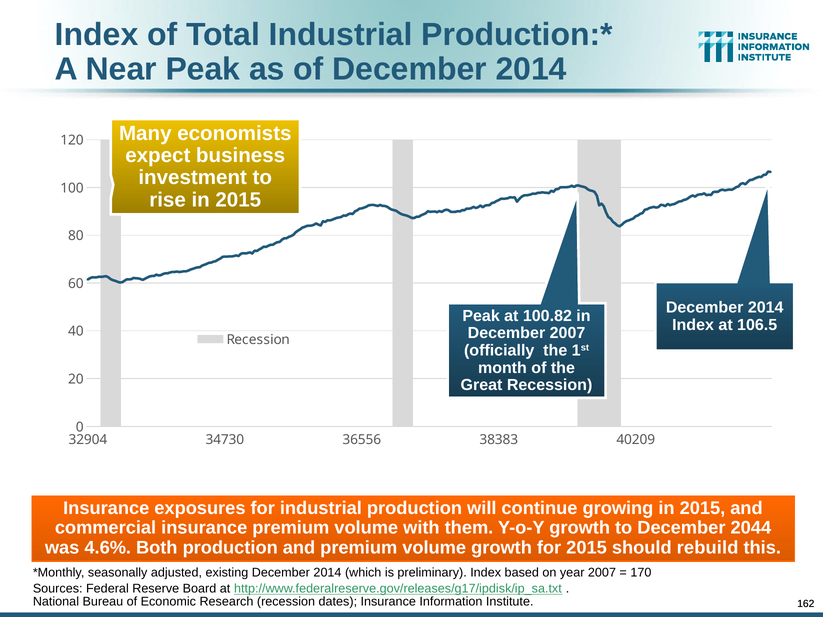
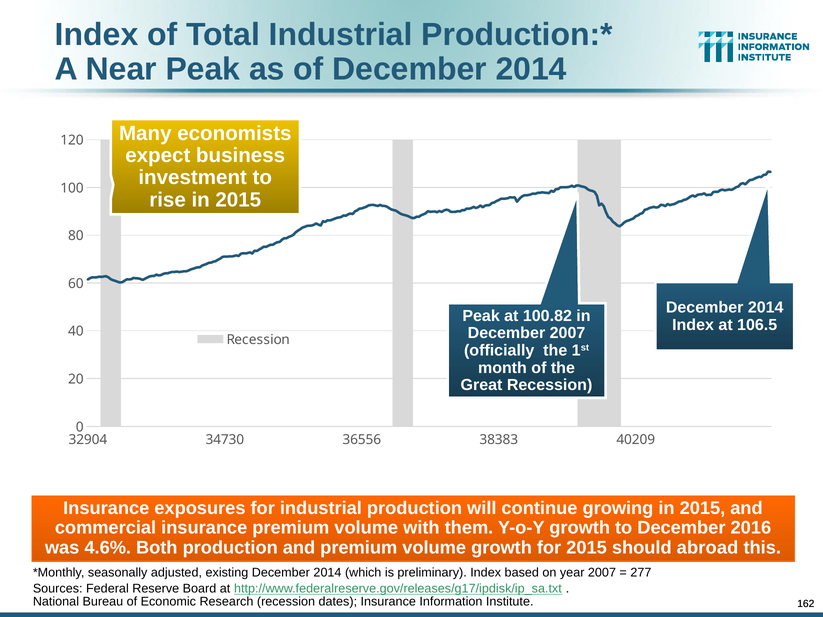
2044: 2044 -> 2016
rebuild: rebuild -> abroad
170: 170 -> 277
